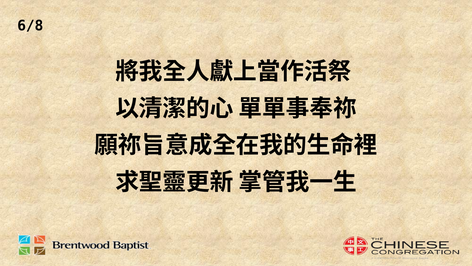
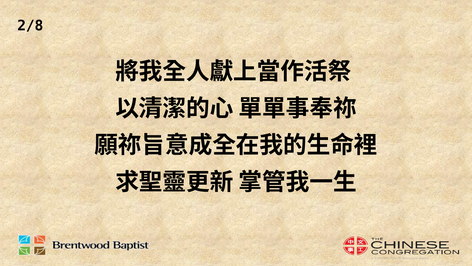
6/8: 6/8 -> 2/8
